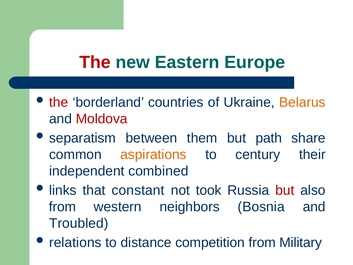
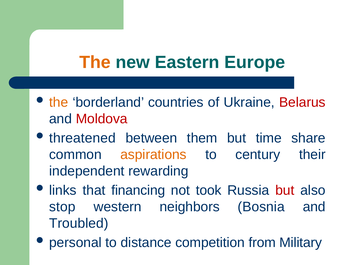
The at (95, 62) colour: red -> orange
the at (59, 102) colour: red -> orange
Belarus colour: orange -> red
separatism: separatism -> threatened
path: path -> time
combined: combined -> rewarding
constant: constant -> financing
from at (63, 207): from -> stop
relations: relations -> personal
